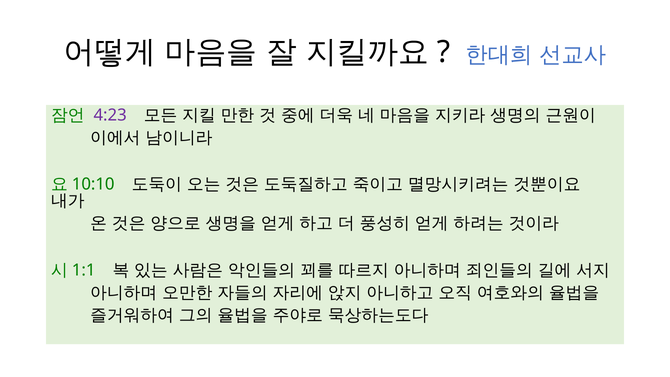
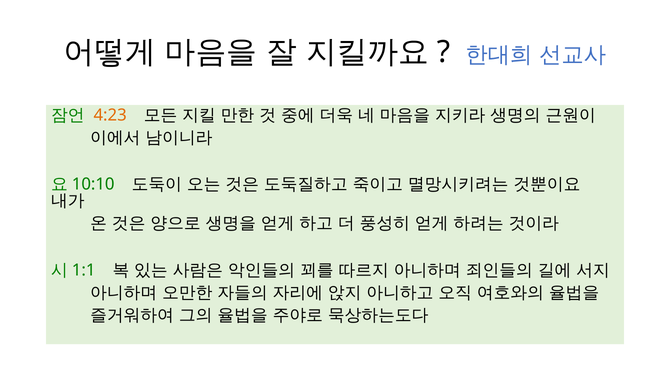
4:23 colour: purple -> orange
